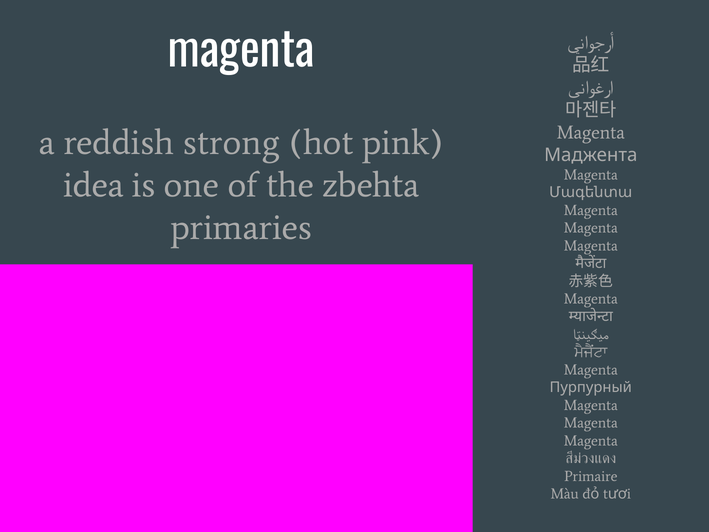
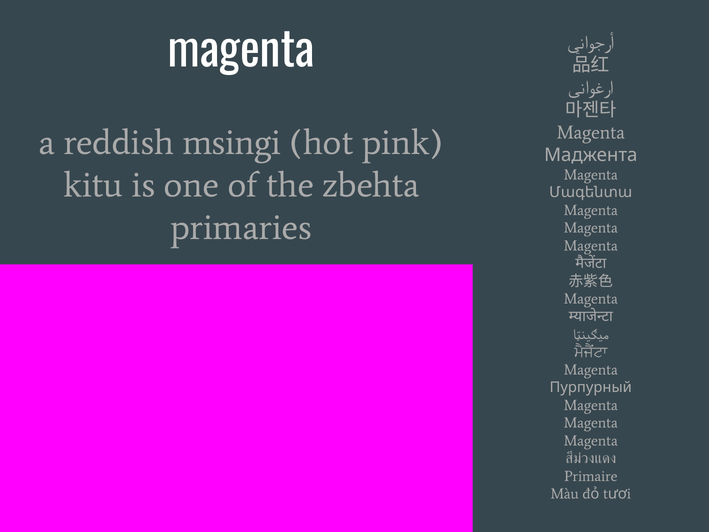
strong: strong -> msingi
idea: idea -> kitu
